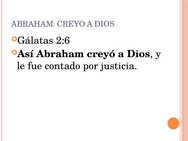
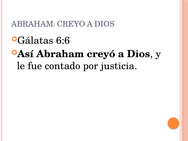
2:6: 2:6 -> 6:6
